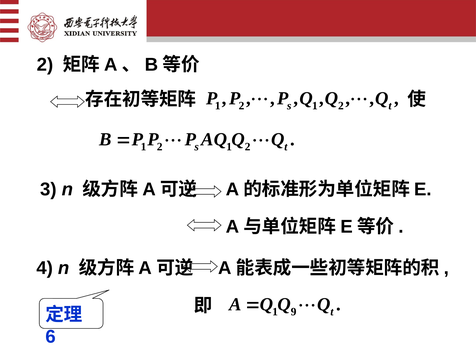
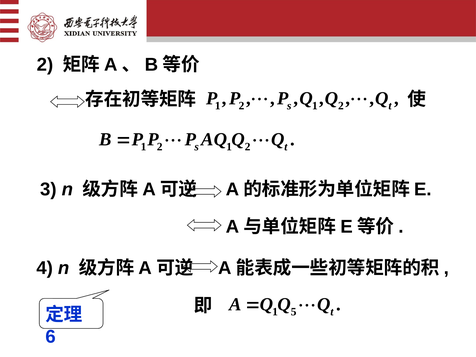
9: 9 -> 5
